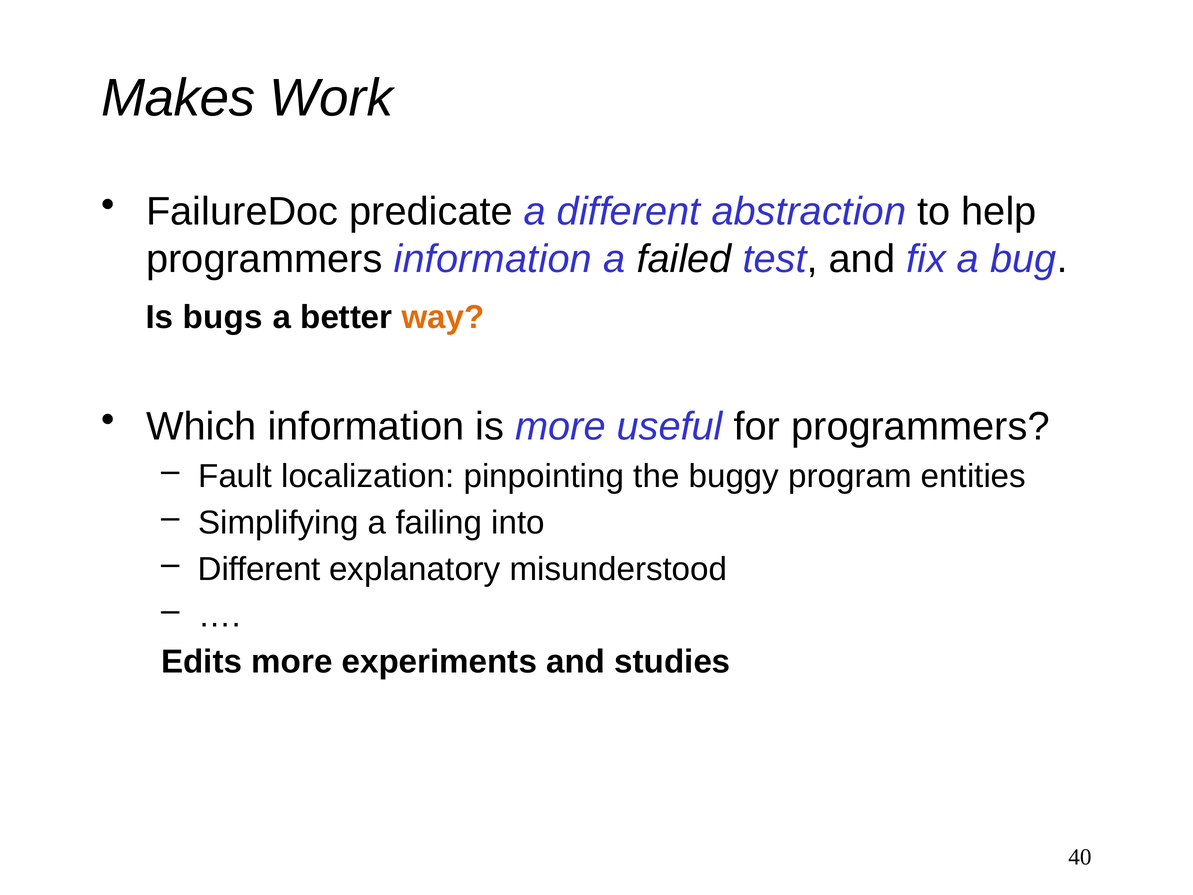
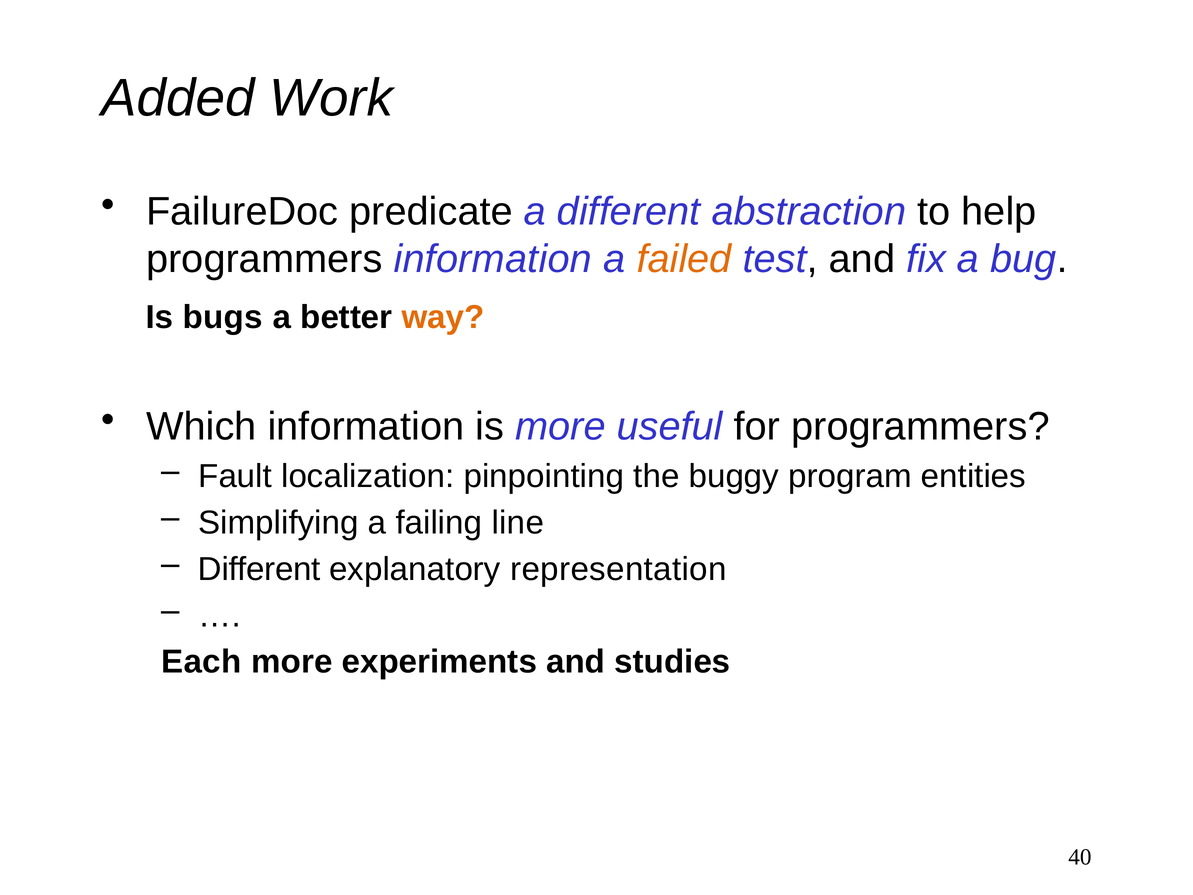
Makes: Makes -> Added
failed colour: black -> orange
into: into -> line
misunderstood: misunderstood -> representation
Edits: Edits -> Each
